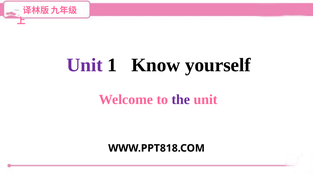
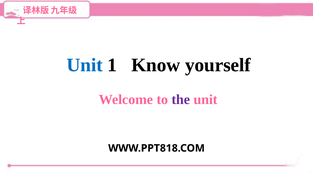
Unit at (85, 65) colour: purple -> blue
